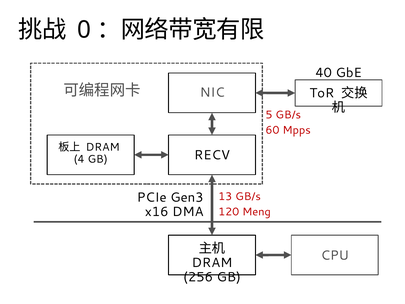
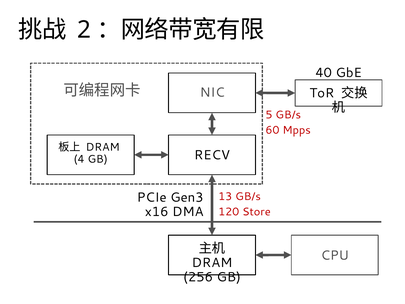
0: 0 -> 2
Meng: Meng -> Store
